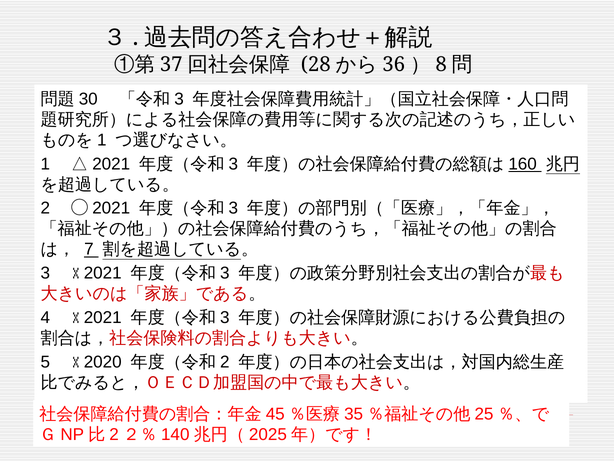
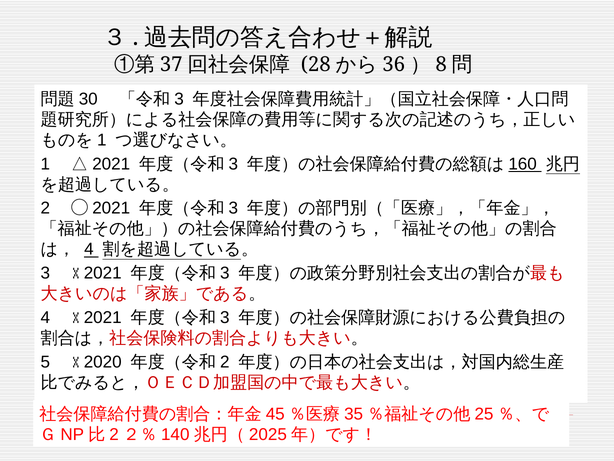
7 at (89, 249): 7 -> 4
